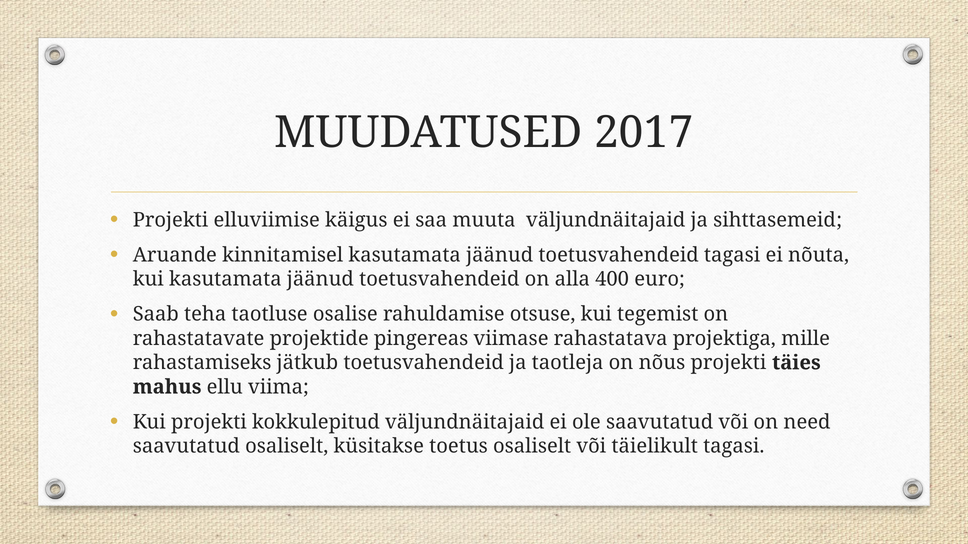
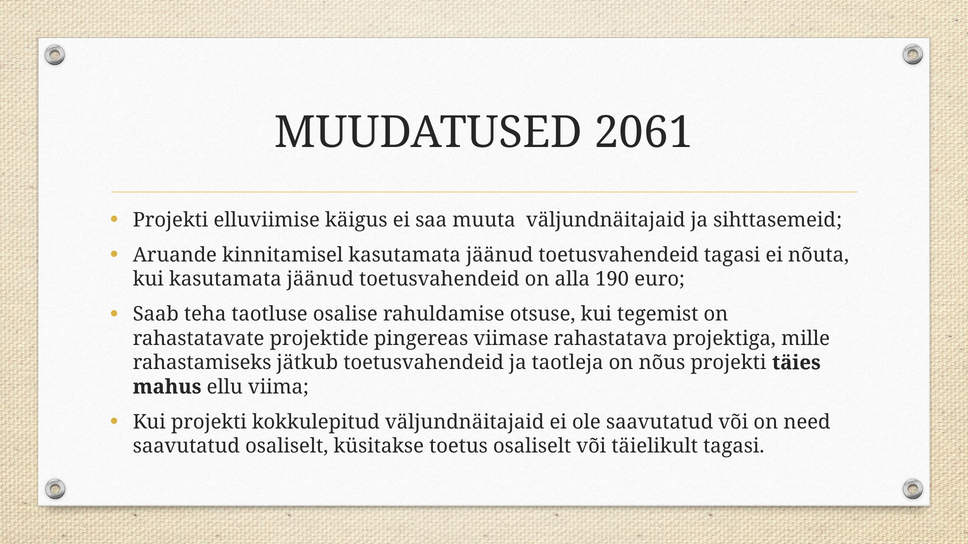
2017: 2017 -> 2061
400: 400 -> 190
